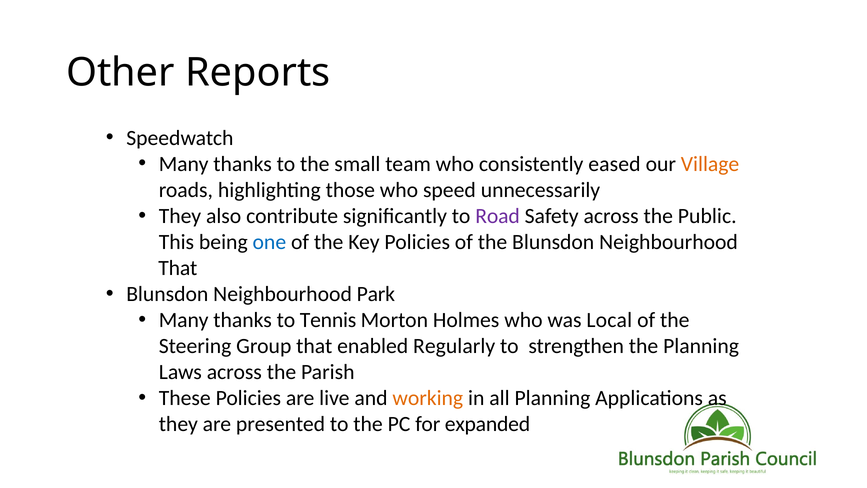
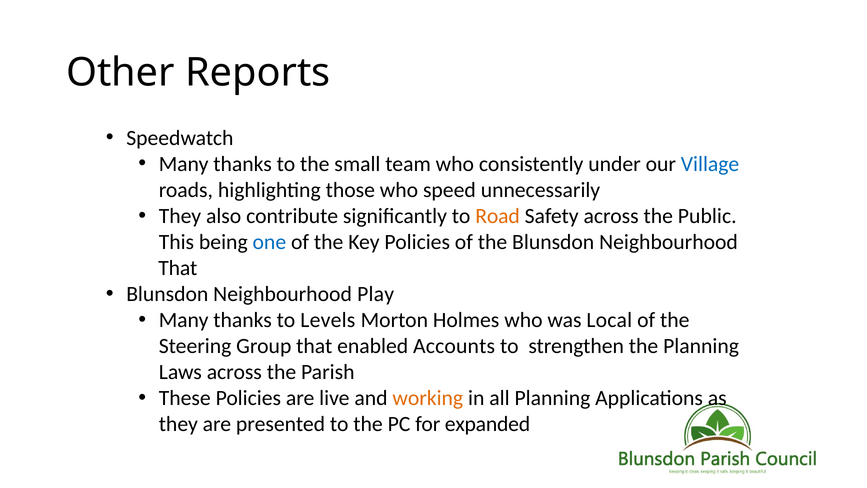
eased: eased -> under
Village colour: orange -> blue
Road colour: purple -> orange
Park: Park -> Play
Tennis: Tennis -> Levels
Regularly: Regularly -> Accounts
